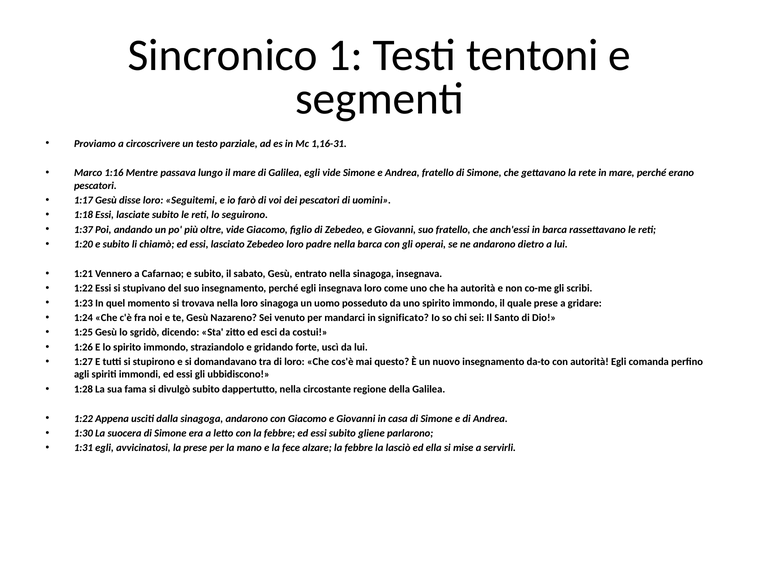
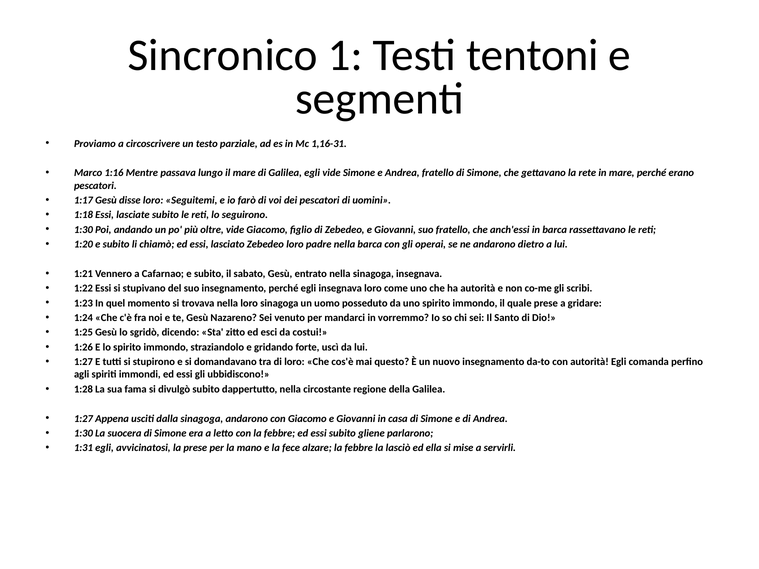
1:37 at (83, 230): 1:37 -> 1:30
significato: significato -> vorremmo
1:22 at (83, 419): 1:22 -> 1:27
